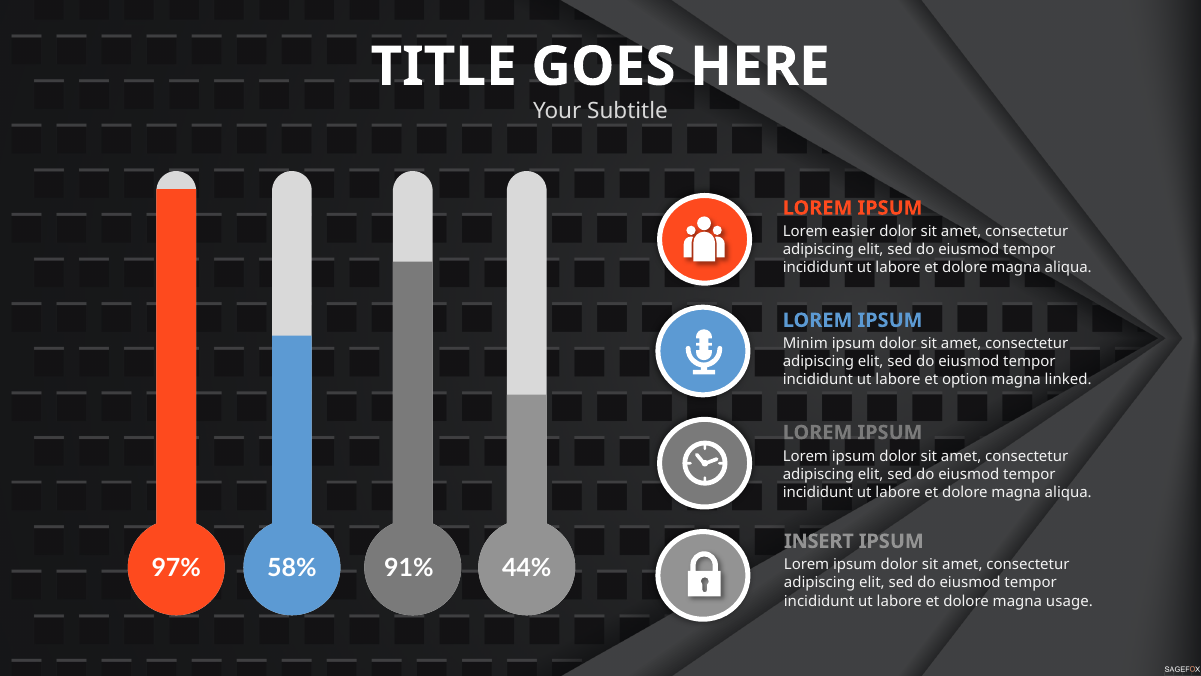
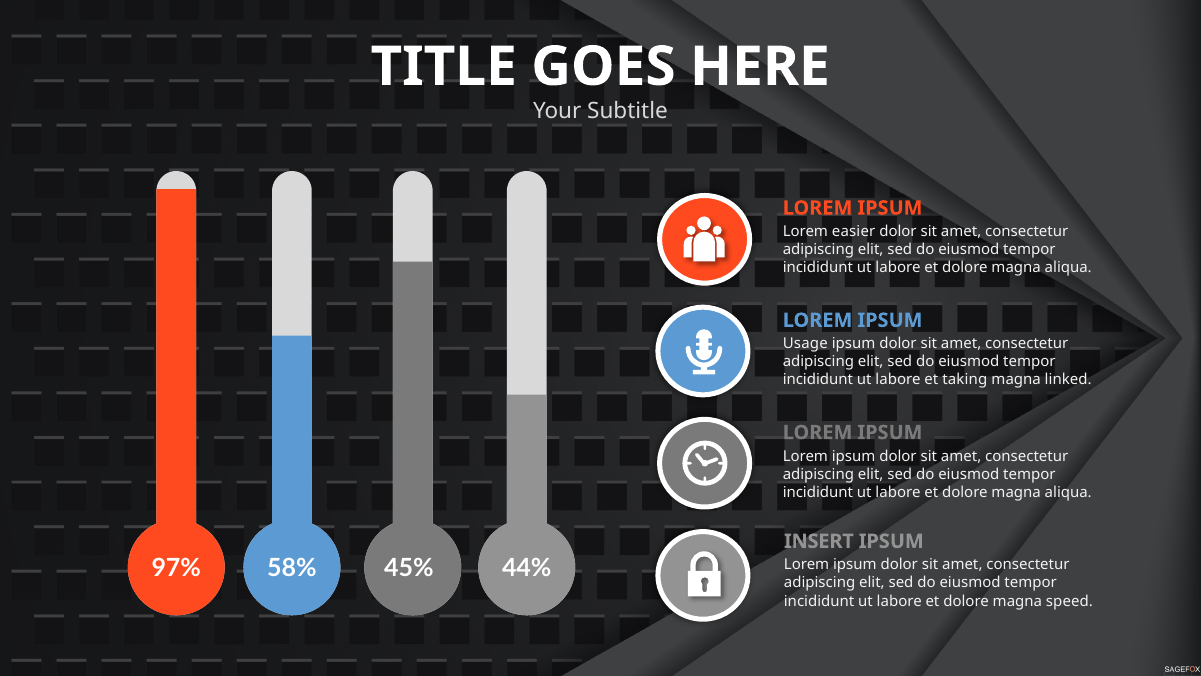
Minim: Minim -> Usage
option: option -> taking
91%: 91% -> 45%
usage: usage -> speed
